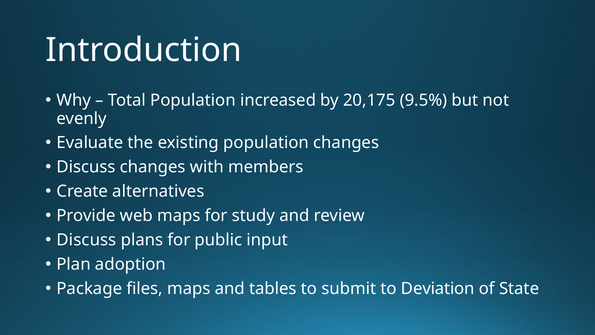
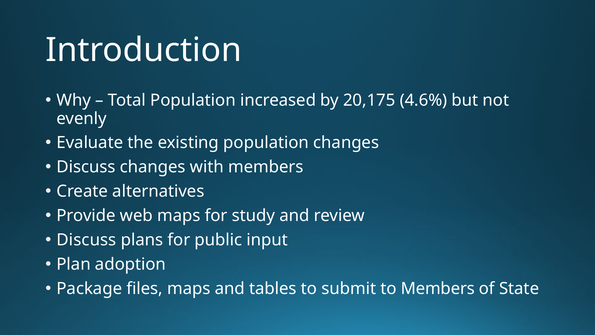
9.5%: 9.5% -> 4.6%
to Deviation: Deviation -> Members
